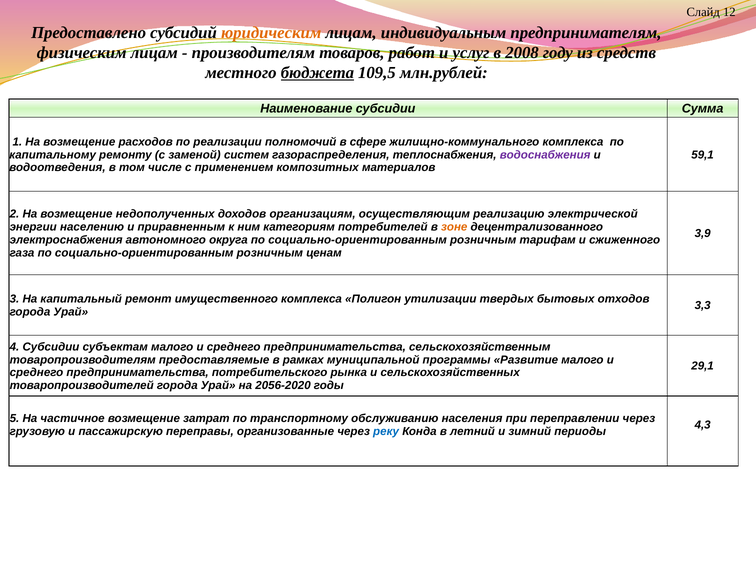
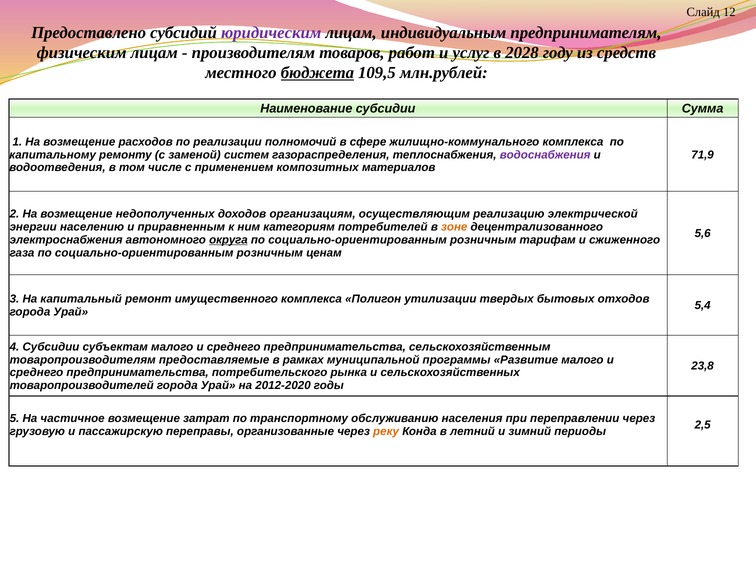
юридическим colour: orange -> purple
2008: 2008 -> 2028
59,1: 59,1 -> 71,9
3,9: 3,9 -> 5,6
округа underline: none -> present
3,3: 3,3 -> 5,4
29,1: 29,1 -> 23,8
2056-2020: 2056-2020 -> 2012-2020
4,3: 4,3 -> 2,5
реку colour: blue -> orange
